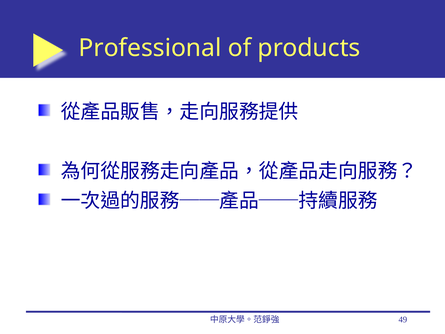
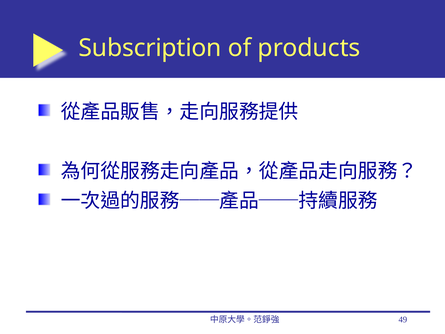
Professional: Professional -> Subscription
